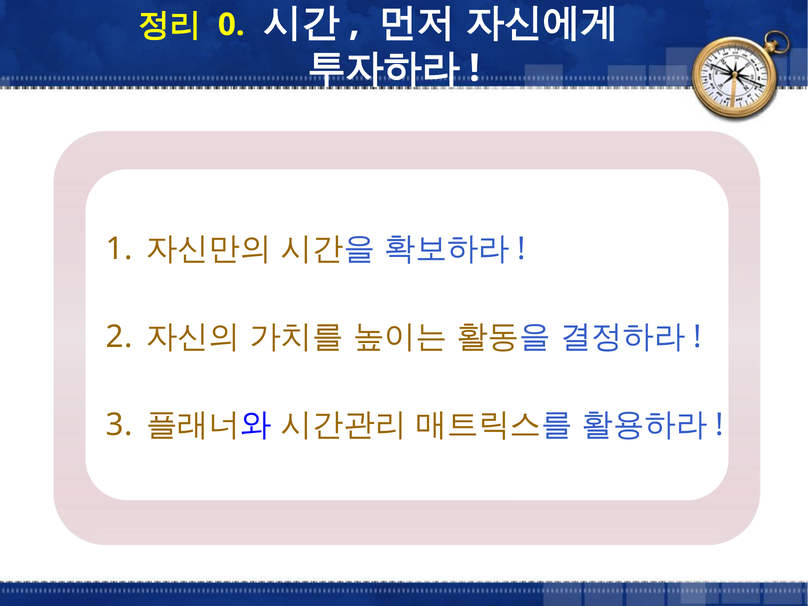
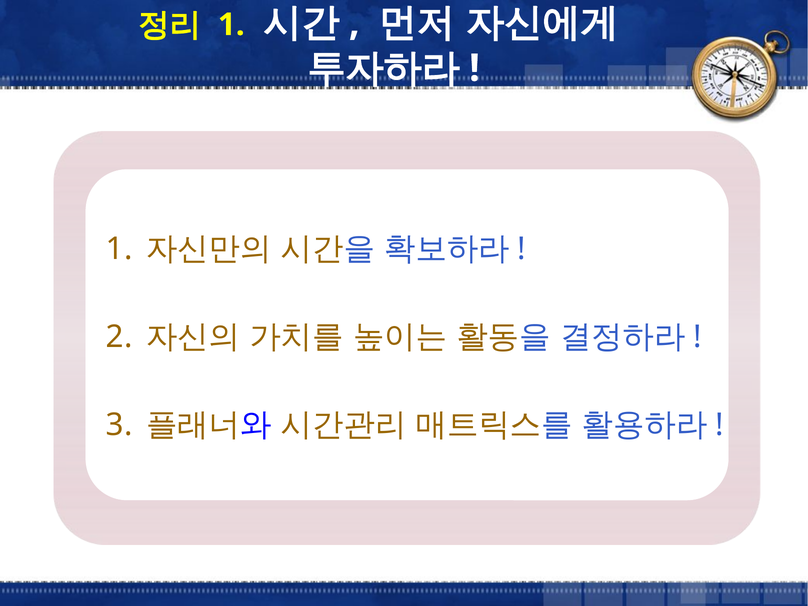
0 at (231, 25): 0 -> 1
